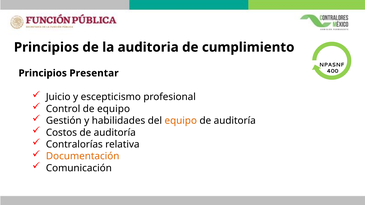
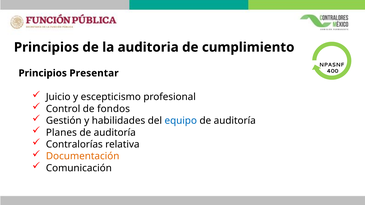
de equipo: equipo -> fondos
equipo at (181, 121) colour: orange -> blue
Costos: Costos -> Planes
